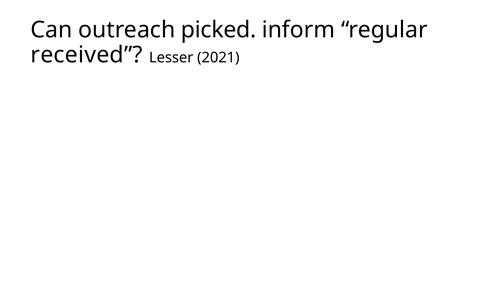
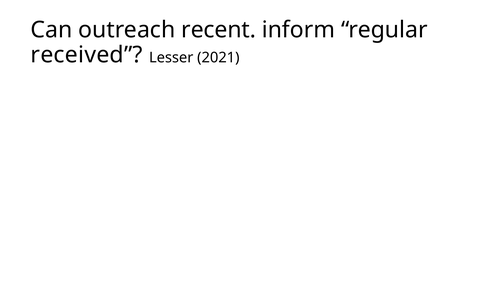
picked: picked -> recent
